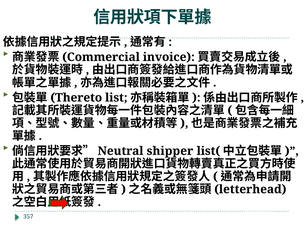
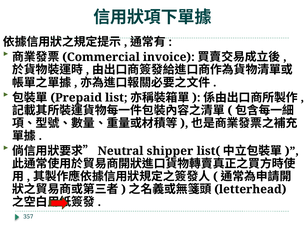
Thereto: Thereto -> Prepaid
